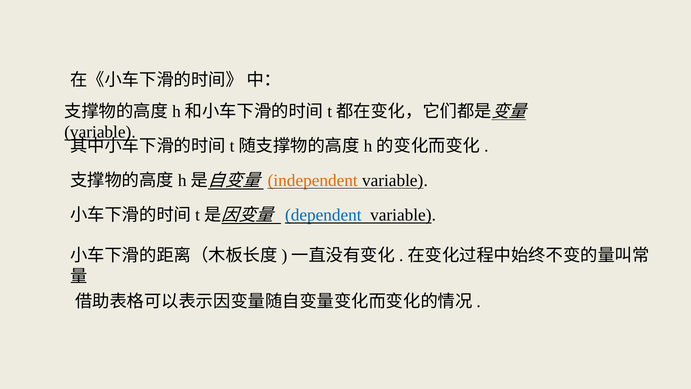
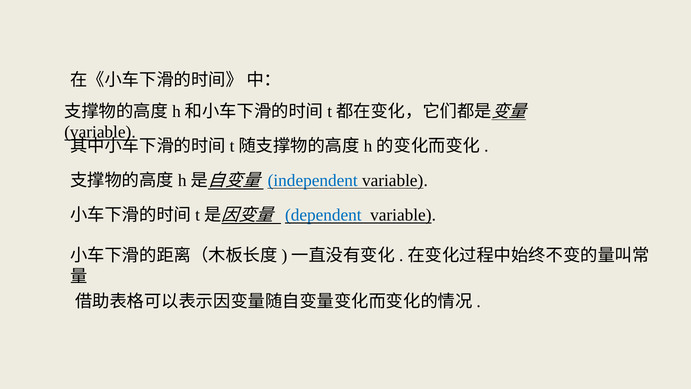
independent colour: orange -> blue
